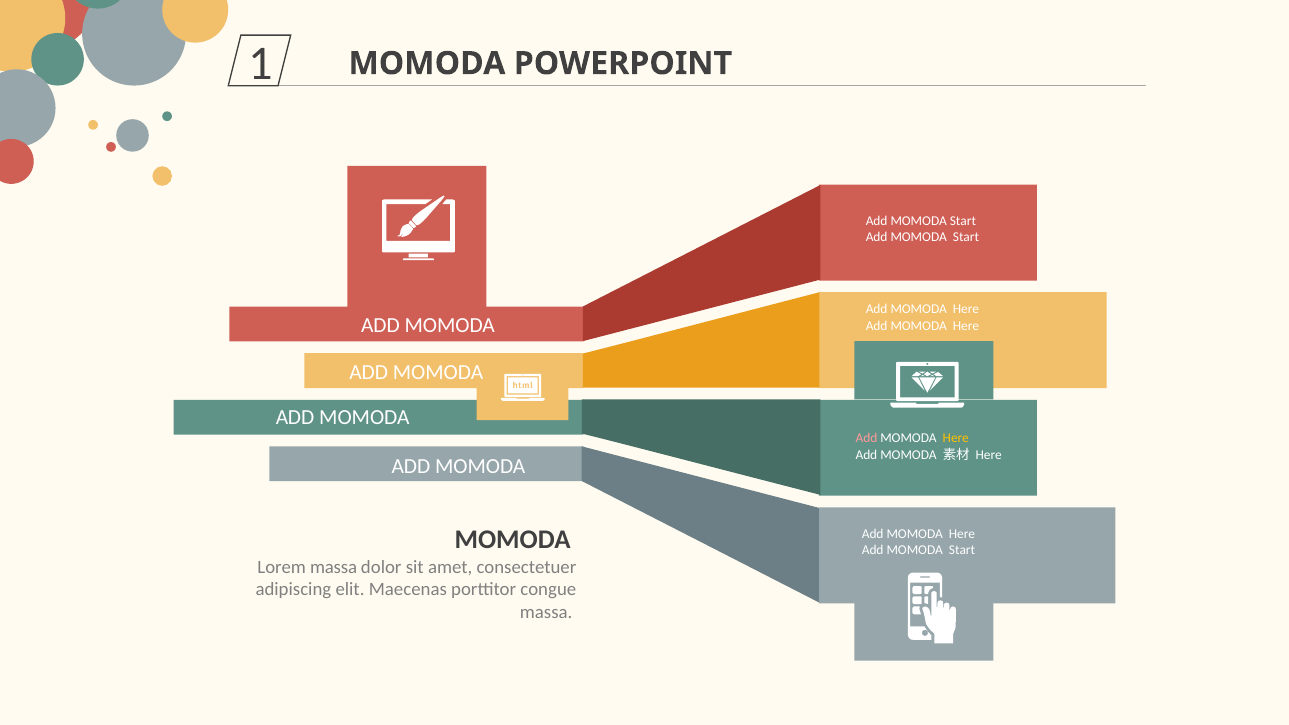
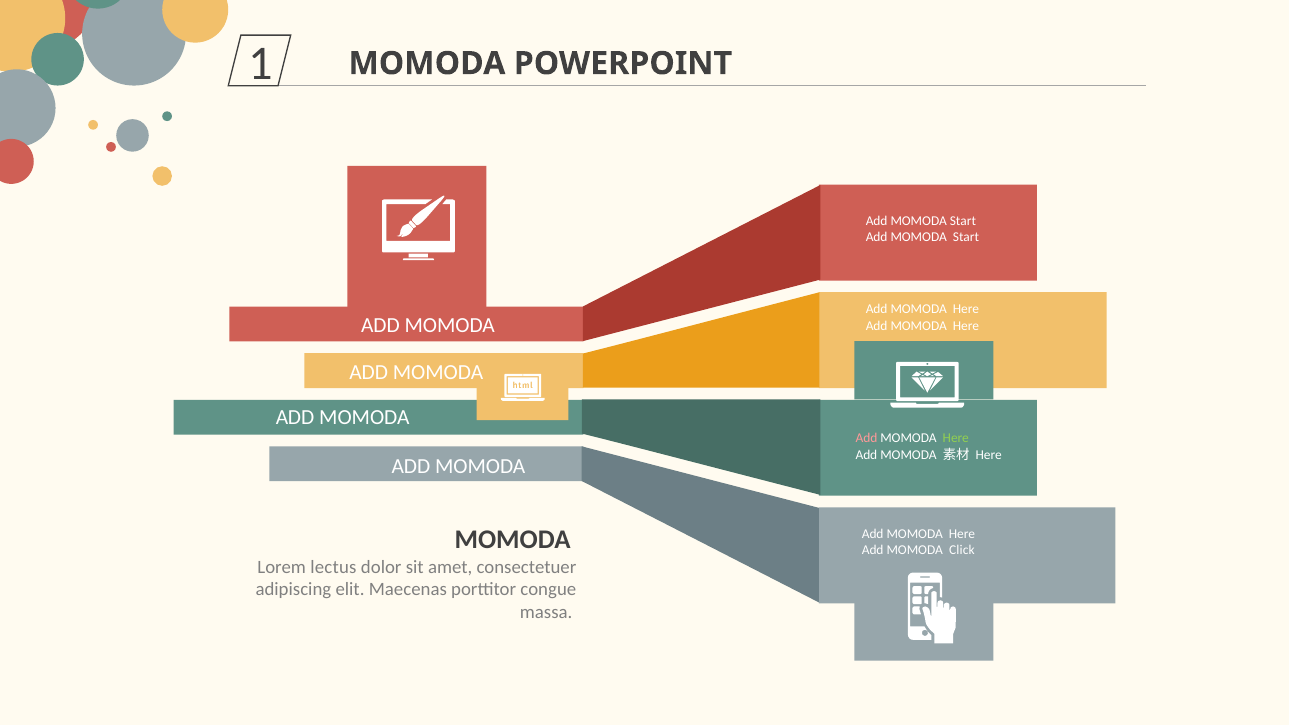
Here at (956, 438) colour: yellow -> light green
Start at (962, 550): Start -> Click
Lorem massa: massa -> lectus
